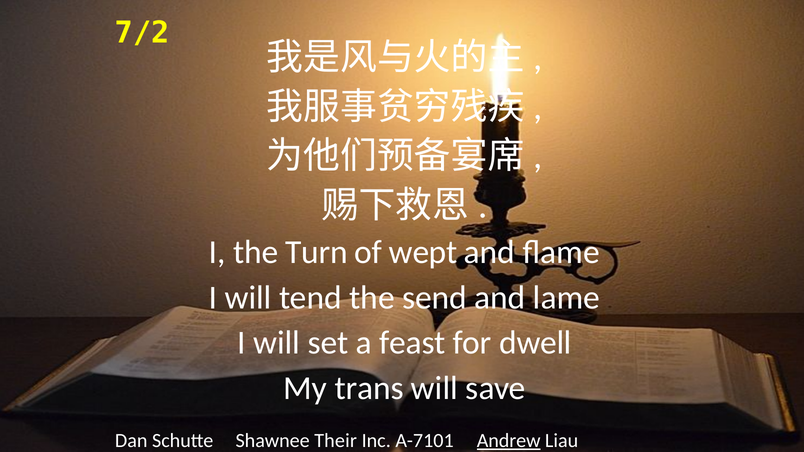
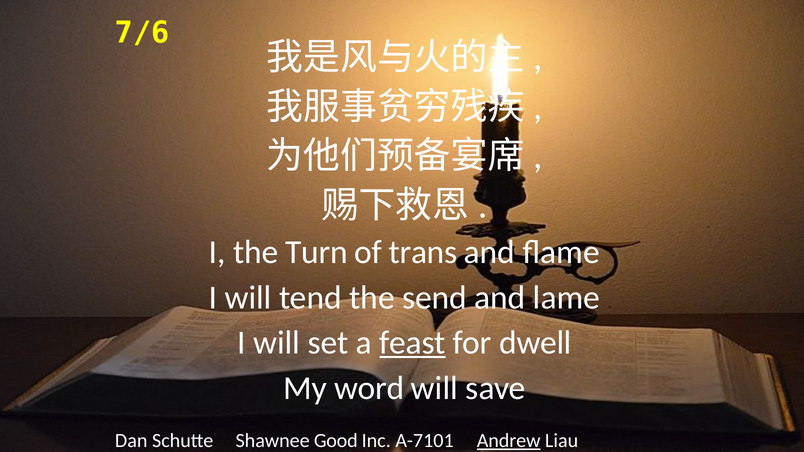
7/2: 7/2 -> 7/6
wept: wept -> trans
feast underline: none -> present
trans: trans -> word
Their: Their -> Good
